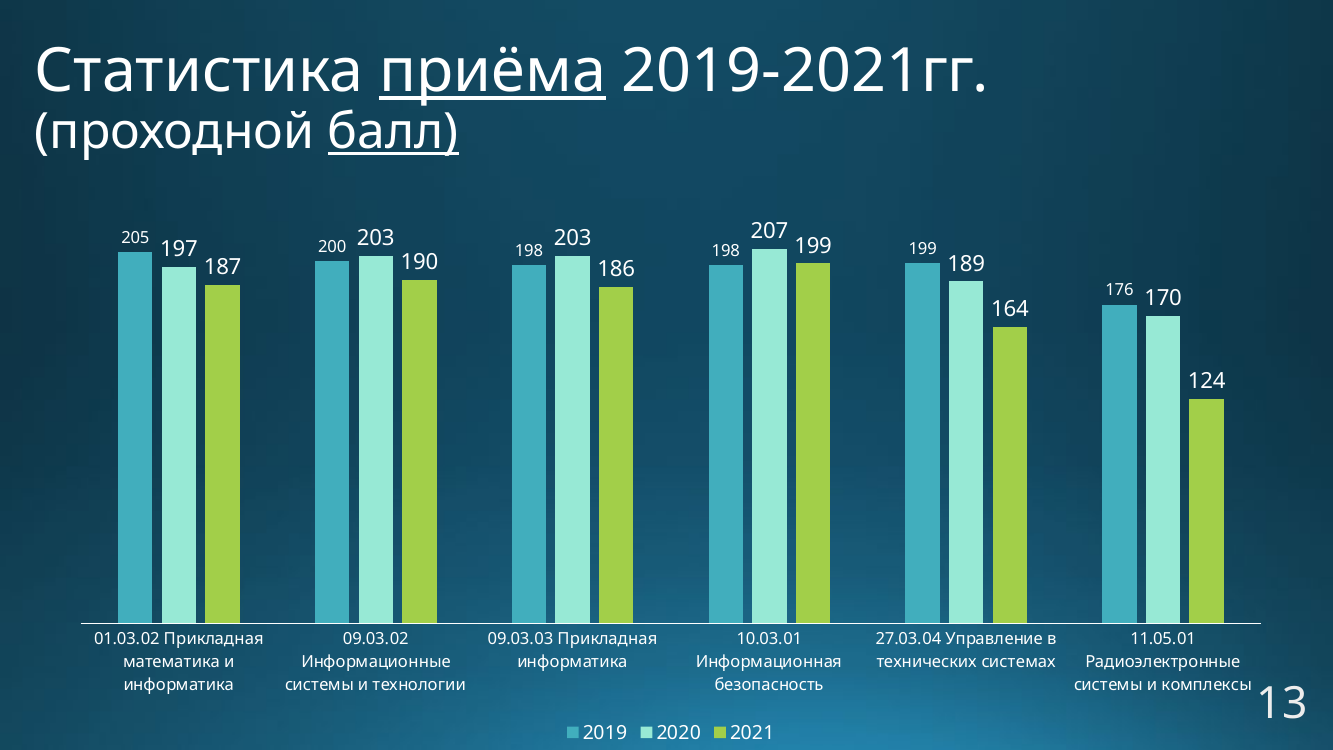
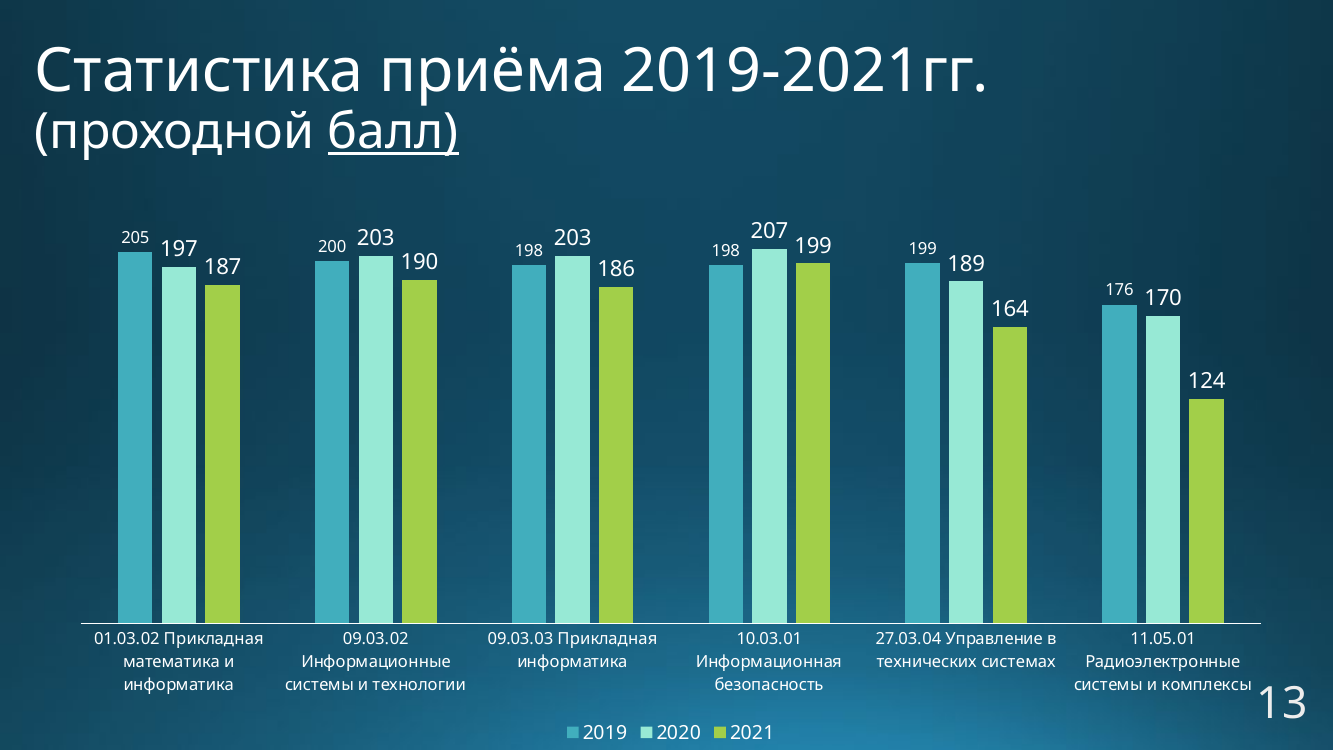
приёма underline: present -> none
